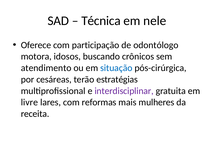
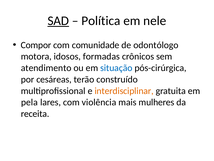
SAD underline: none -> present
Técnica: Técnica -> Política
Oferece: Oferece -> Compor
participação: participação -> comunidade
buscando: buscando -> formadas
estratégias: estratégias -> construído
interdisciplinar colour: purple -> orange
livre: livre -> pela
reformas: reformas -> violência
